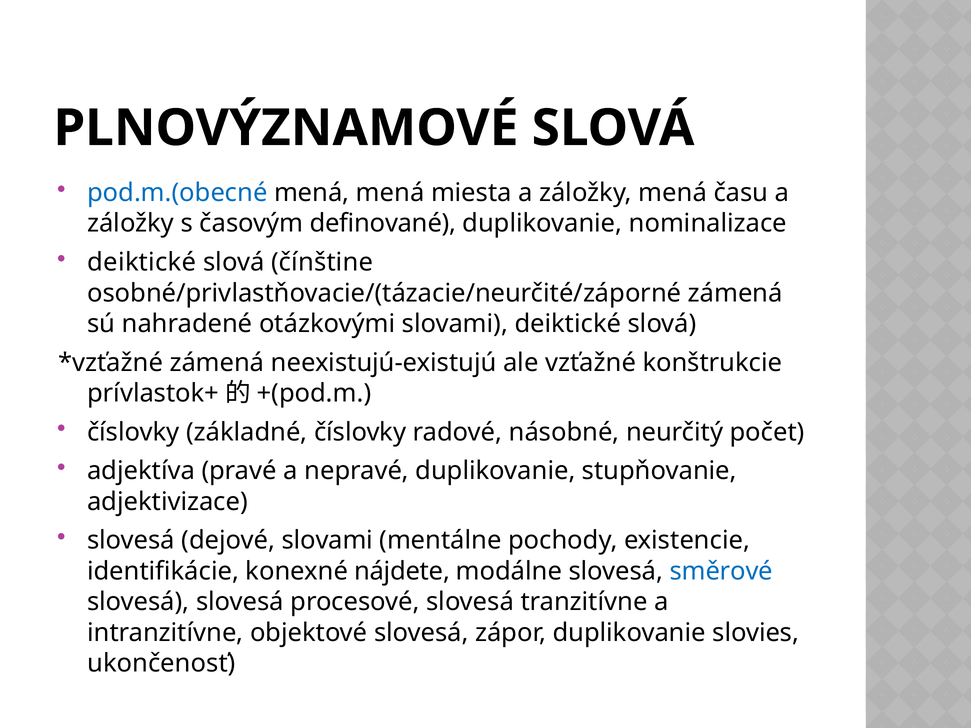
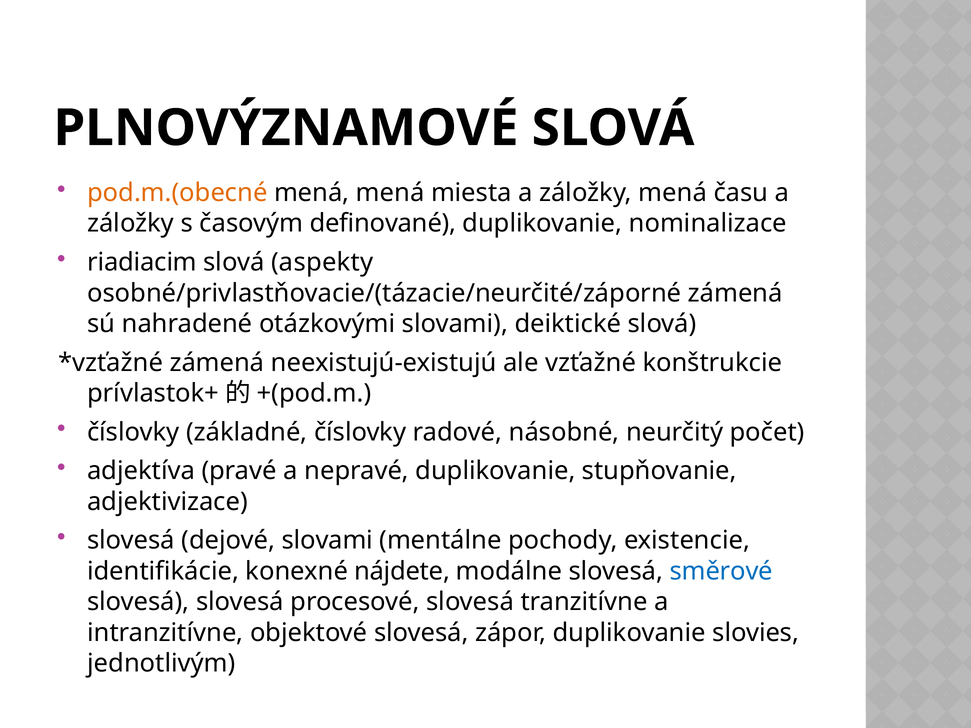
pod.m.(obecné colour: blue -> orange
deiktické at (142, 262): deiktické -> riadiacim
čínštine: čínštine -> aspekty
ukončenosť: ukončenosť -> jednotlivým
